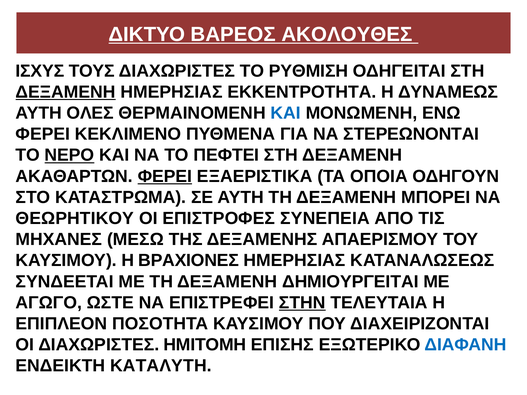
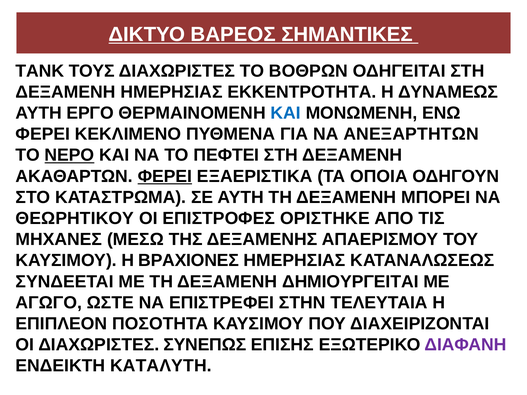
ΑΚΟΛΟΥΘΕΣ: ΑΚΟΛΟΥΘΕΣ -> ΣΗΜΑΝΤΙΚΕΣ
ΙΣΧΥΣ: ΙΣΧΥΣ -> TANK
ΡΥΘΜΙΣΗ: ΡΥΘΜΙΣΗ -> ΒΟΘΡΩΝ
ΔΕΞΑΜΕΝΗ at (66, 92) underline: present -> none
ΟΛΕΣ: ΟΛΕΣ -> ΕΡΓΟ
ΣΤΕΡΕΩΝΟΝΤΑΙ: ΣΤΕΡΕΩΝΟΝΤΑΙ -> ΑΝΕΞΑΡΤΗΤΩΝ
ΣΥΝΕΠΕΙΑ: ΣΥΝΕΠΕΙΑ -> ΟΡΙΣΤΗΚΕ
ΣΤΗΝ underline: present -> none
ΗΜΙΤΟΜΗ: ΗΜΙΤΟΜΗ -> ΣΥΝΕΠΩΣ
ΔΙΑΦΑΝΗ colour: blue -> purple
